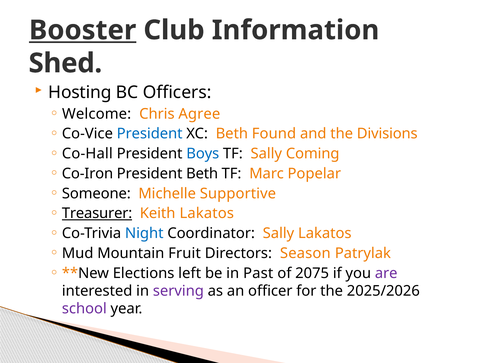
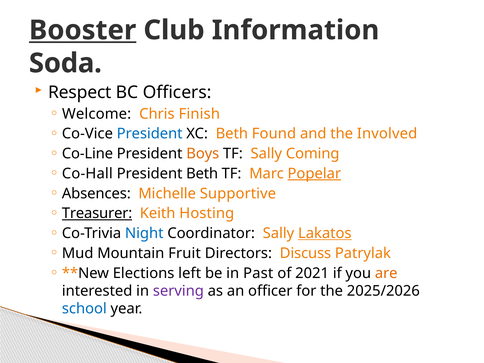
Shed: Shed -> Soda
Hosting: Hosting -> Respect
Agree: Agree -> Finish
Divisions: Divisions -> Involved
Co-Hall: Co-Hall -> Co-Line
Boys colour: blue -> orange
Co-Iron: Co-Iron -> Co-Hall
Popelar underline: none -> present
Someone: Someone -> Absences
Keith Lakatos: Lakatos -> Hosting
Lakatos at (325, 233) underline: none -> present
Season: Season -> Discuss
2075: 2075 -> 2021
are colour: purple -> orange
school colour: purple -> blue
